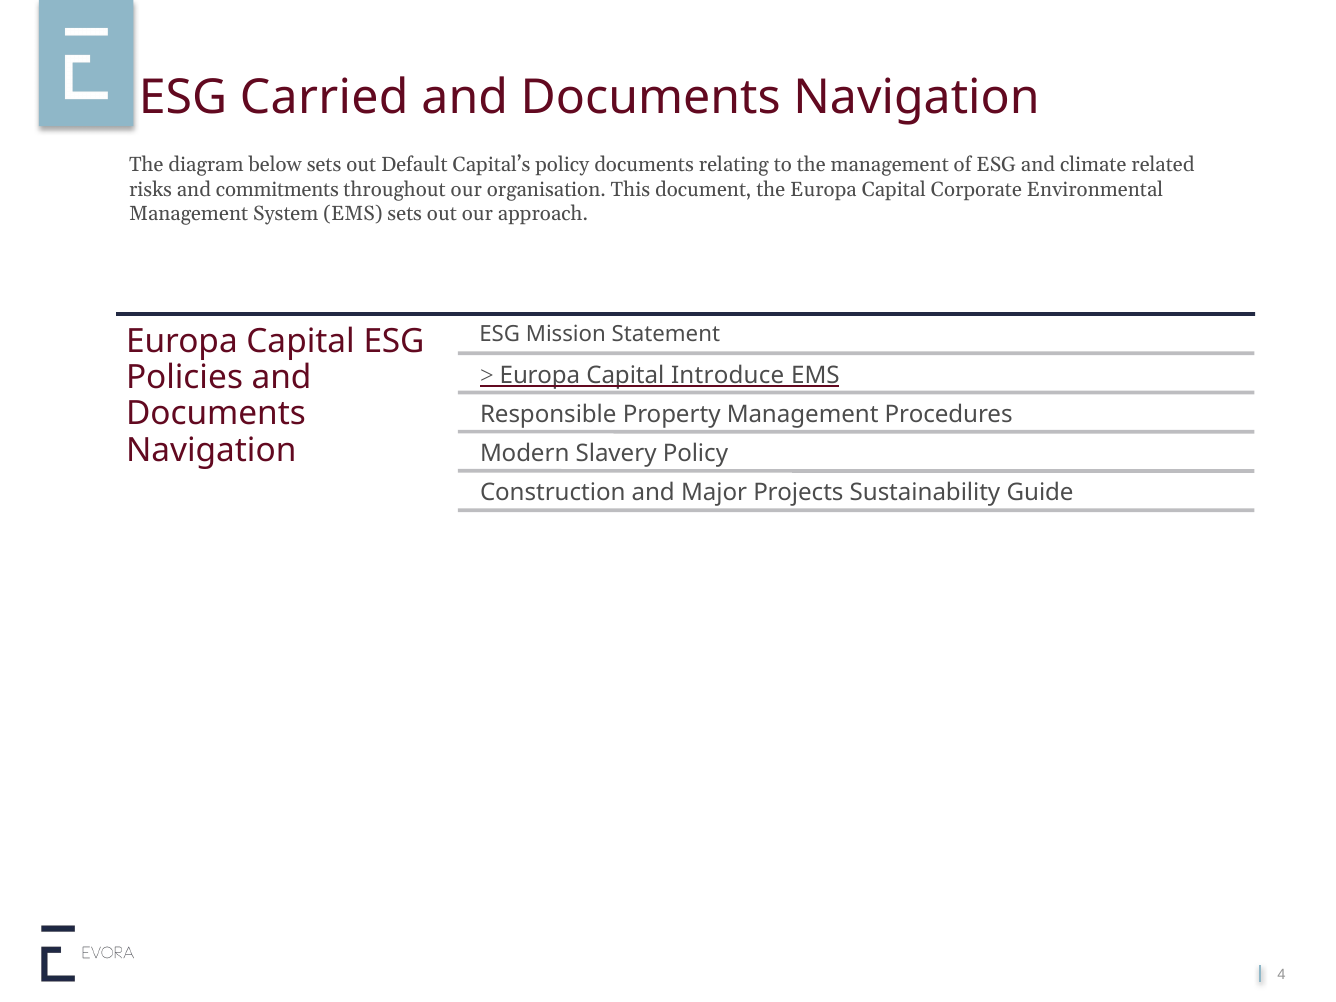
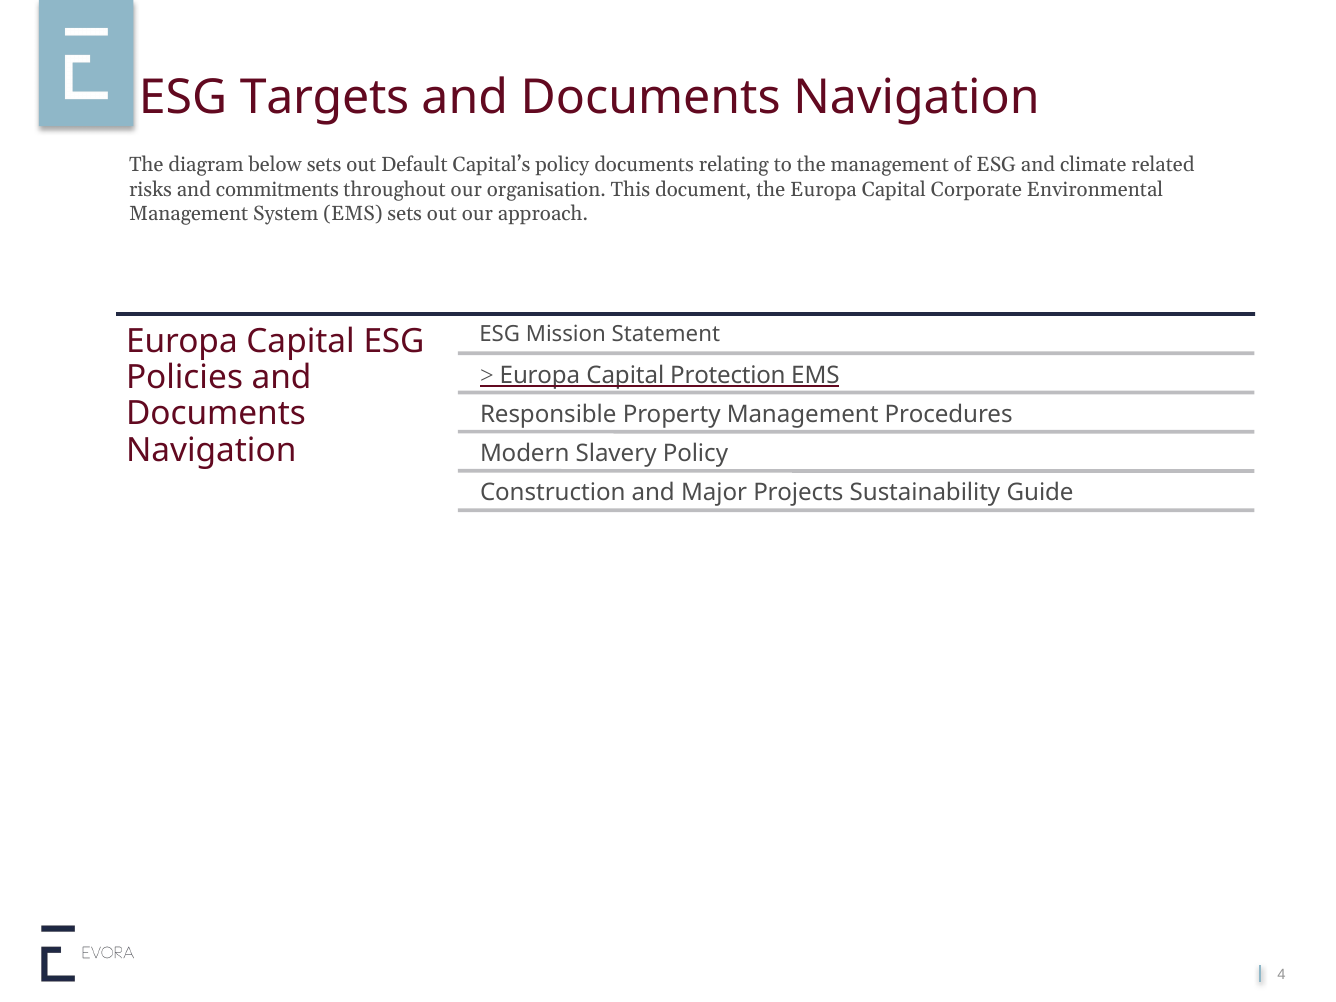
Carried: Carried -> Targets
Introduce: Introduce -> Protection
